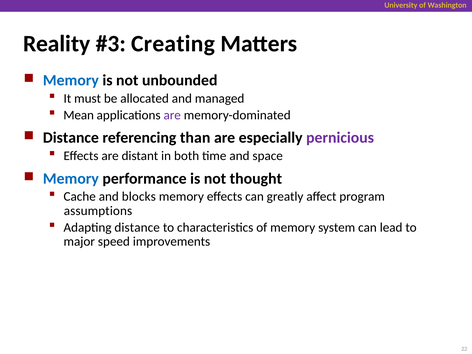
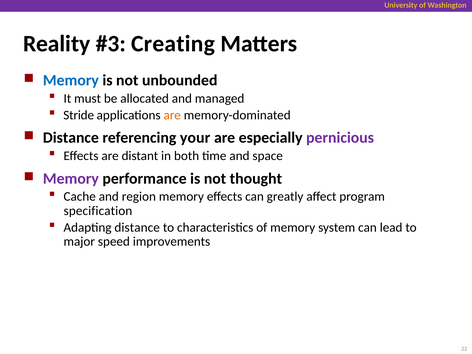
Mean: Mean -> Stride
are at (172, 115) colour: purple -> orange
than: than -> your
Memory at (71, 178) colour: blue -> purple
blocks: blocks -> region
assumptions: assumptions -> specification
